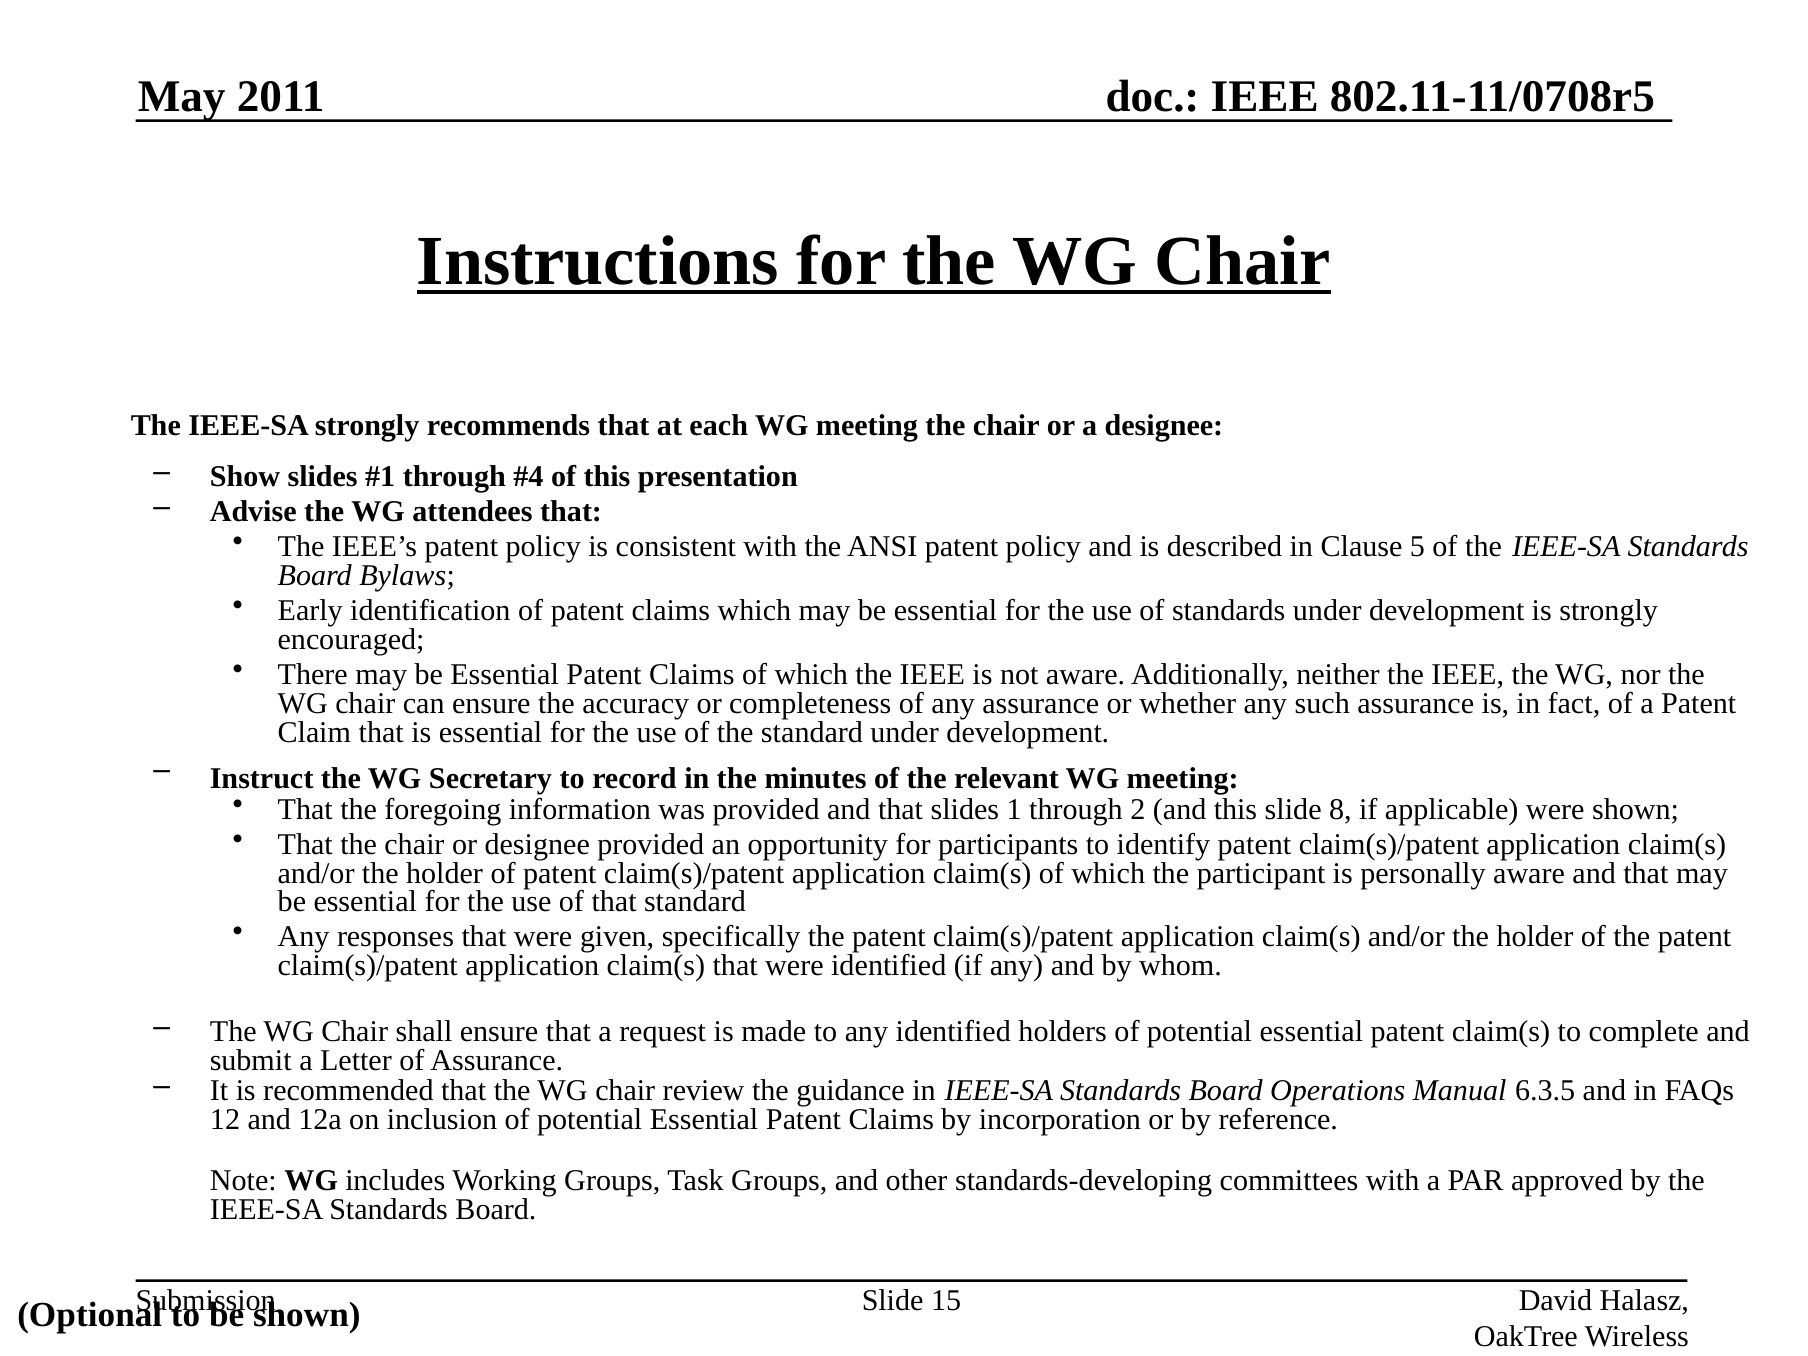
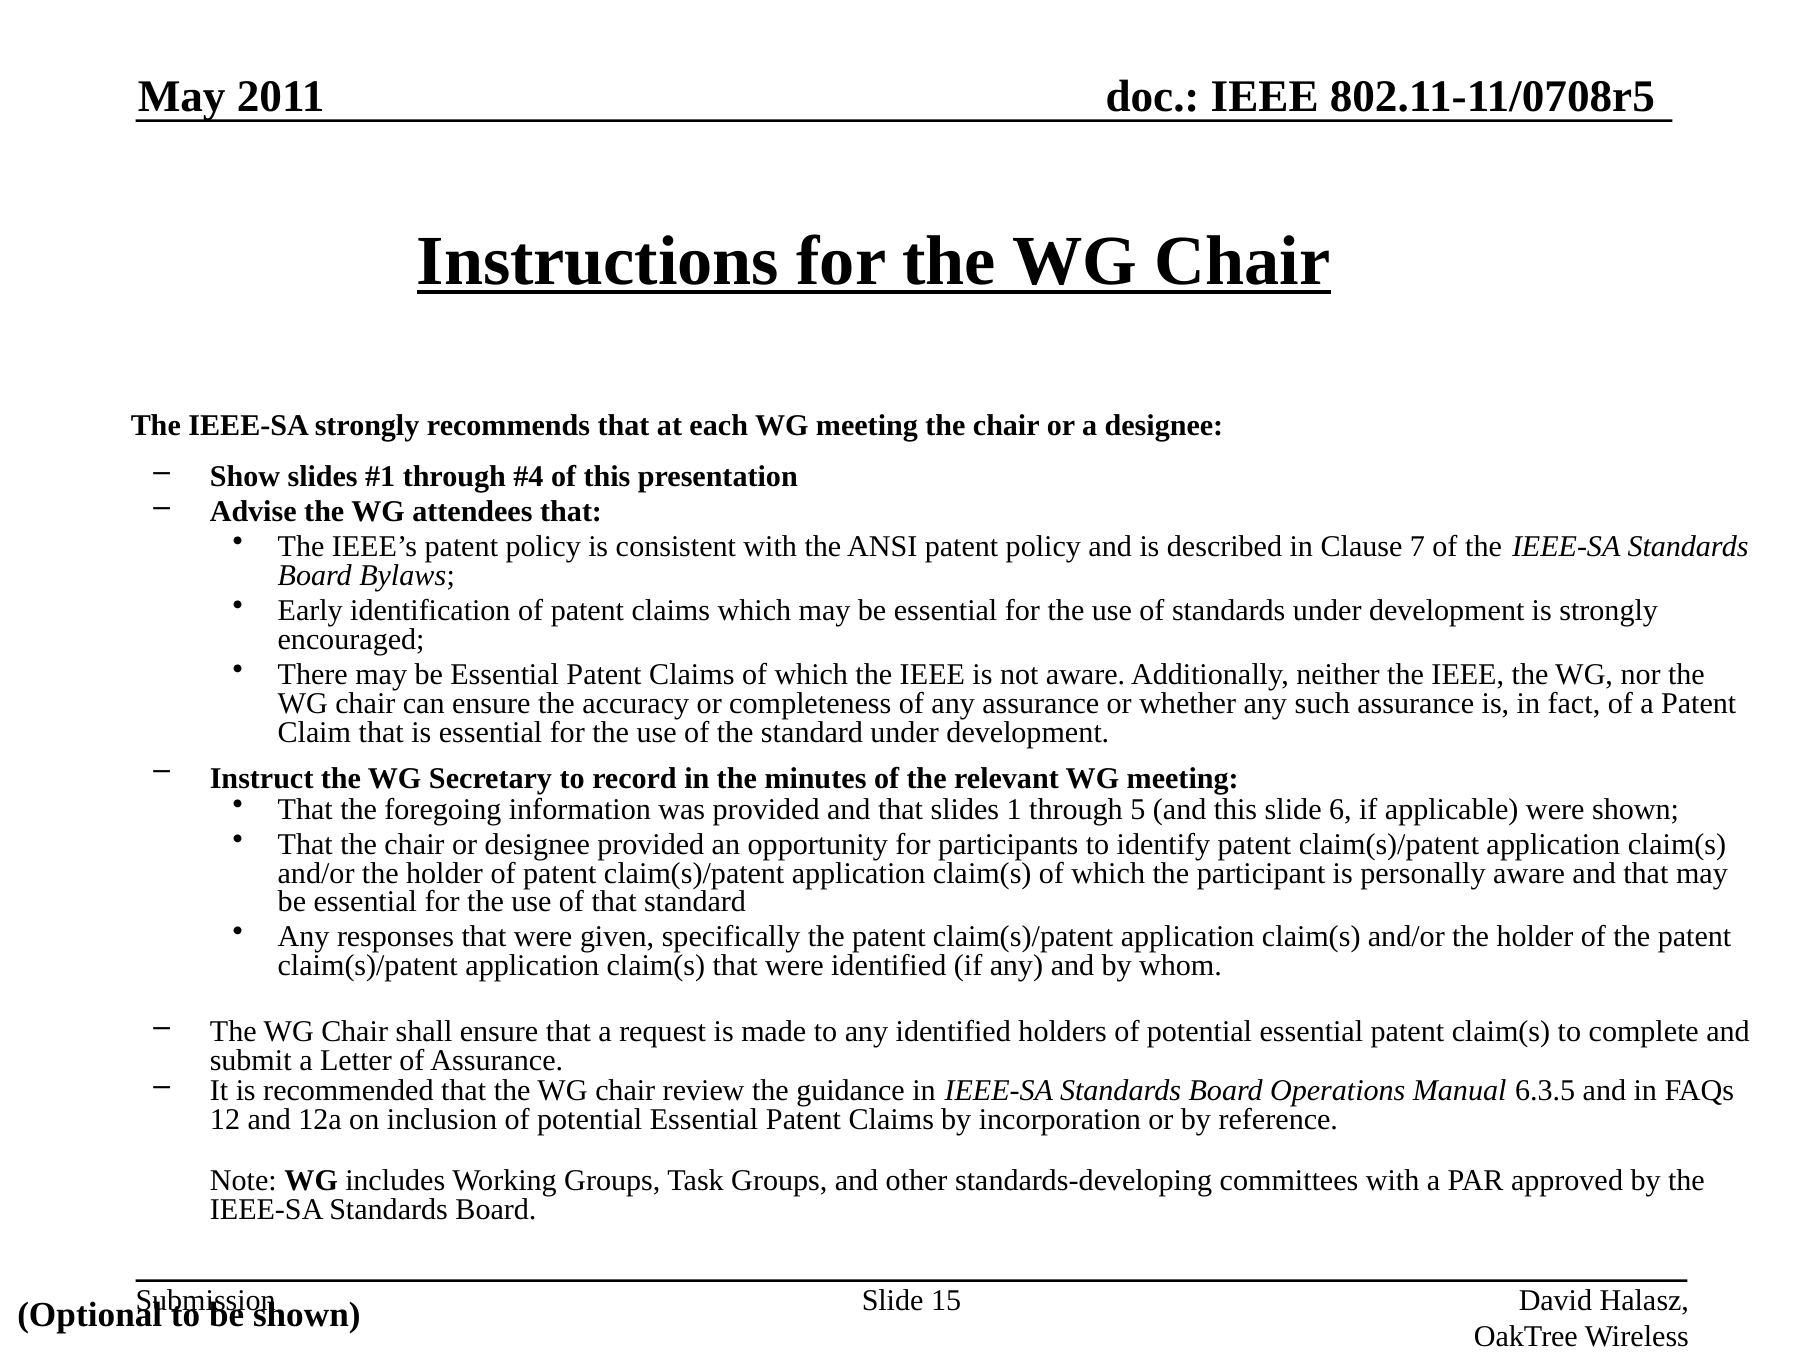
5: 5 -> 7
2: 2 -> 5
8: 8 -> 6
